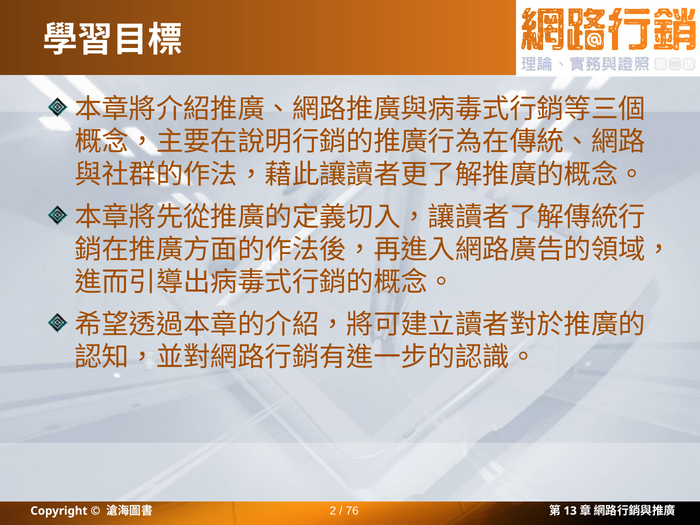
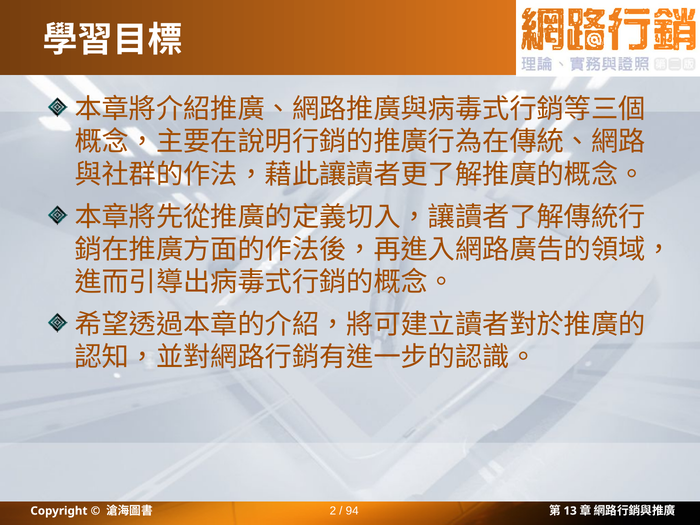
76: 76 -> 94
